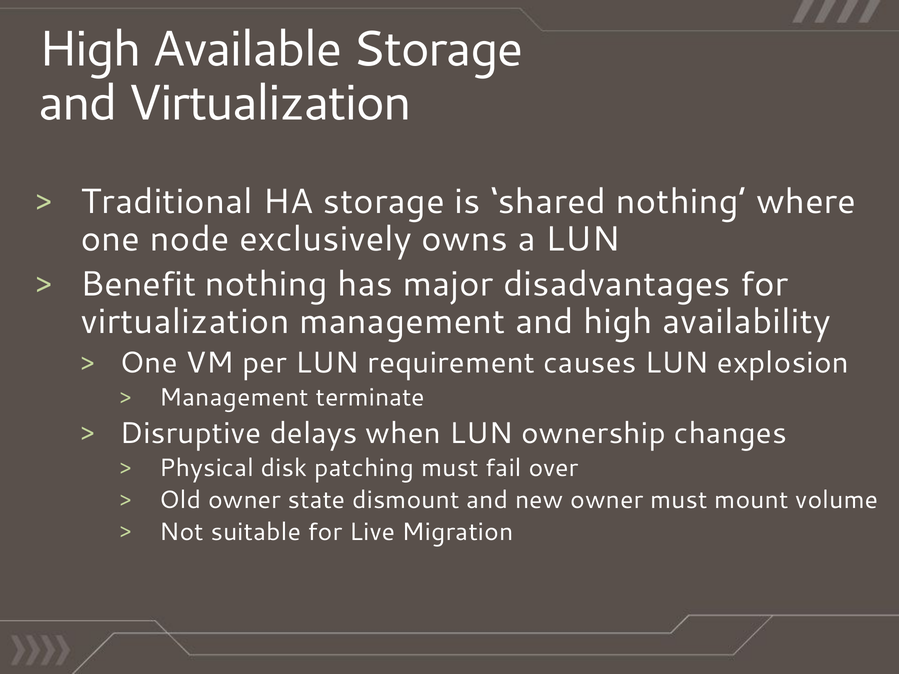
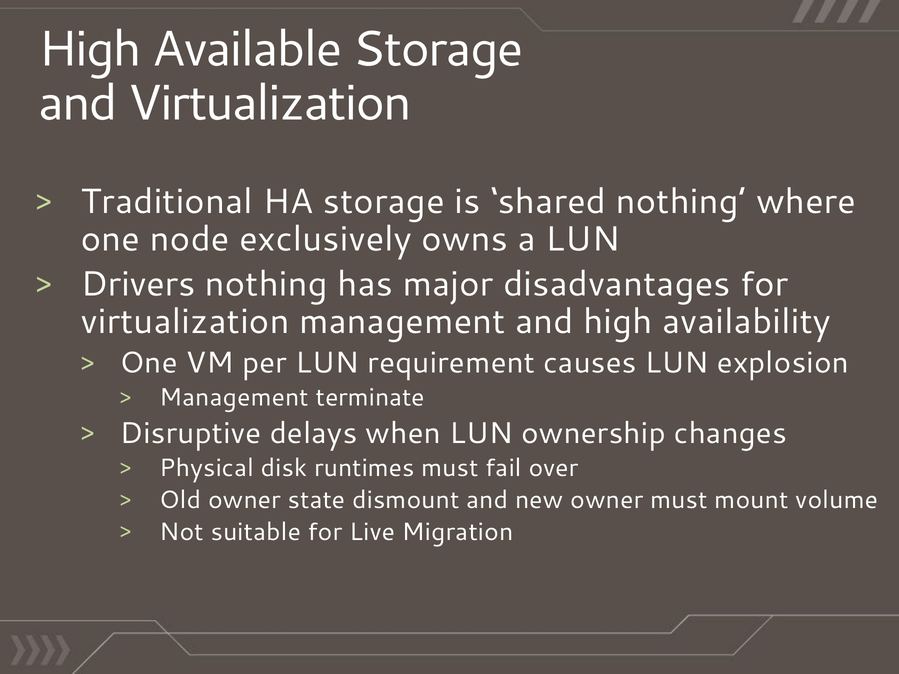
Benefit: Benefit -> Drivers
patching: patching -> runtimes
